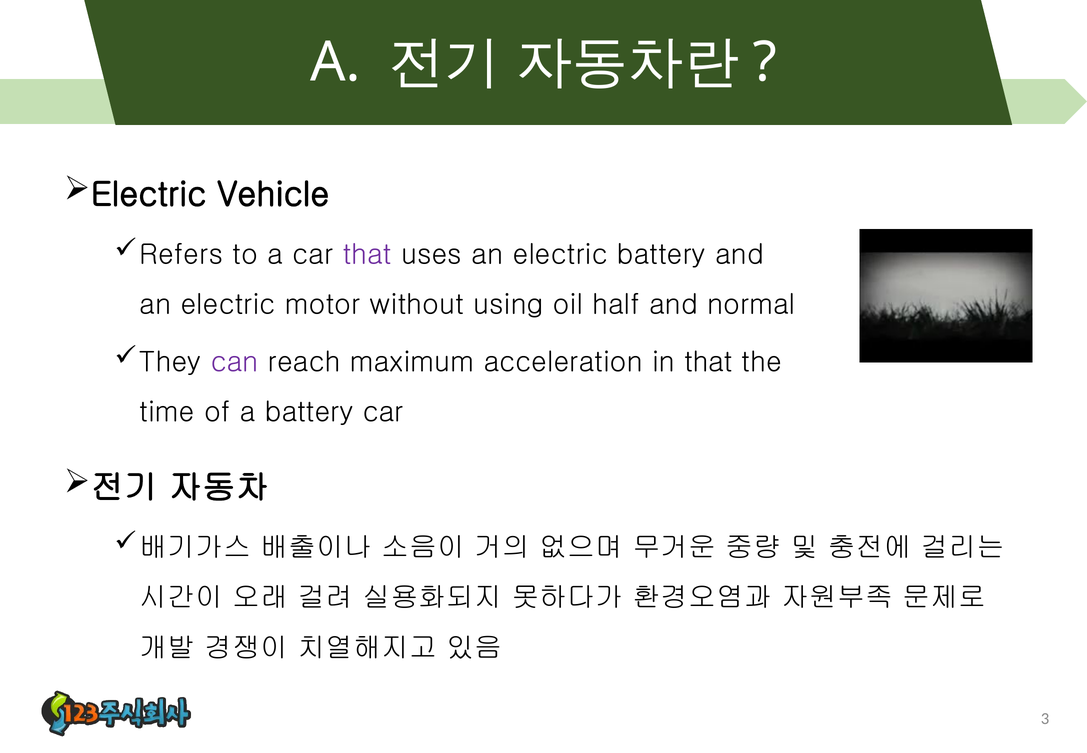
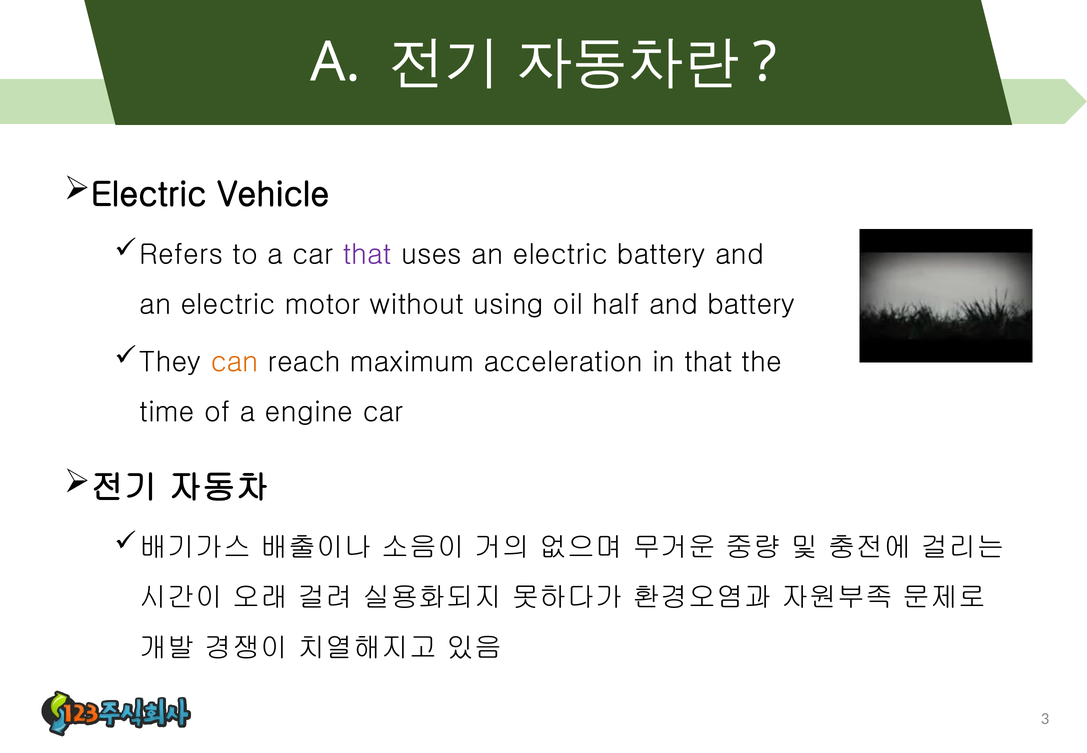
and normal: normal -> battery
can colour: purple -> orange
a battery: battery -> engine
